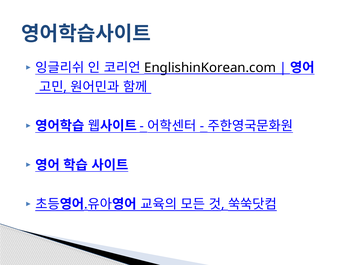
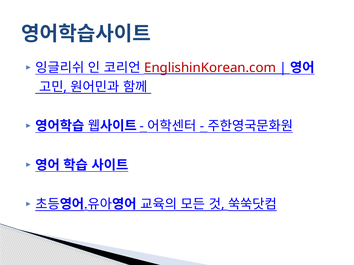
EnglishinKorean.com colour: black -> red
